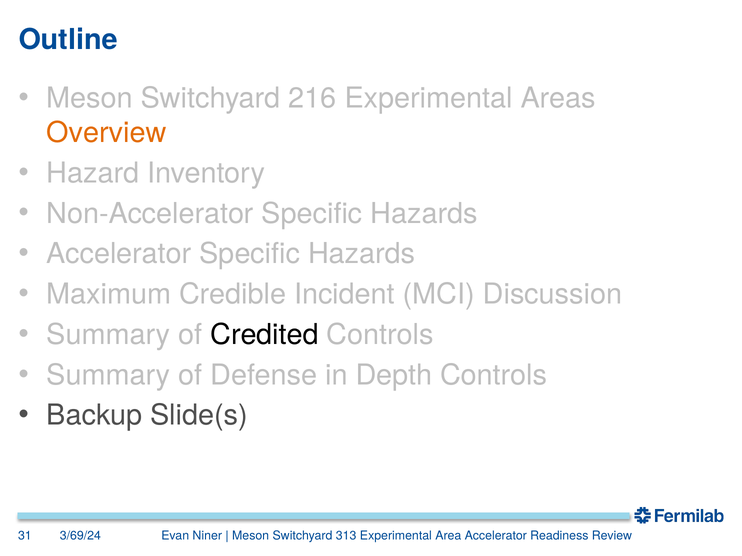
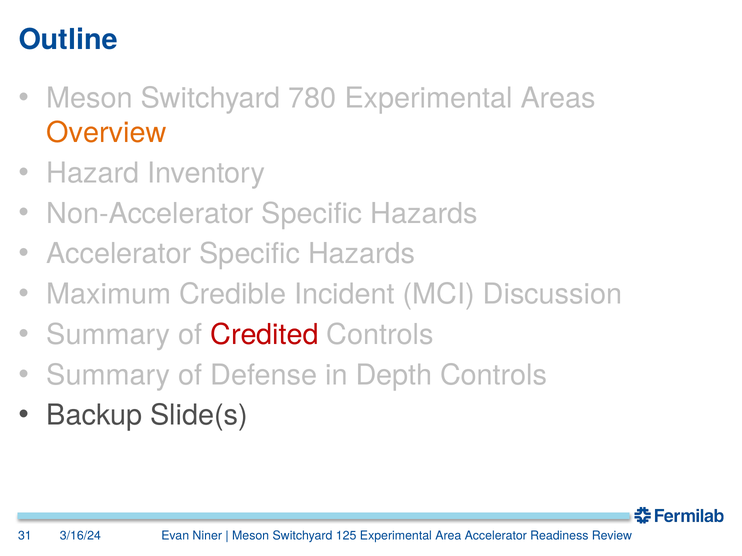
216: 216 -> 780
Credited colour: black -> red
3/69/24: 3/69/24 -> 3/16/24
313: 313 -> 125
